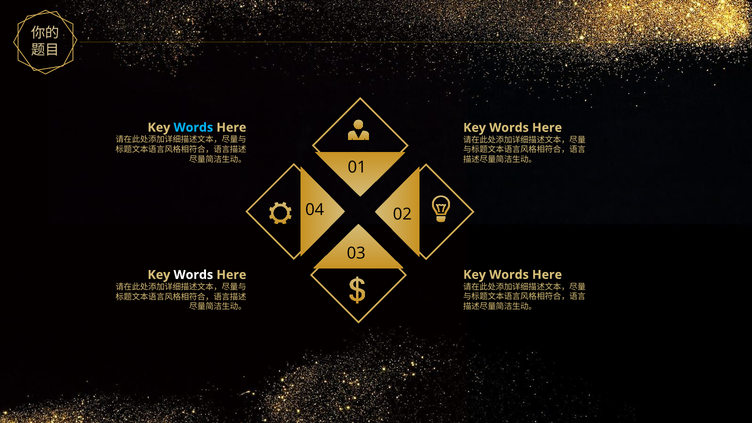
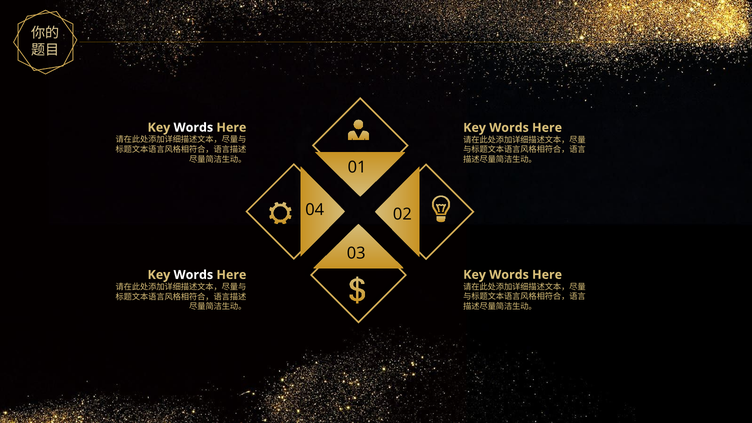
Words at (193, 128) colour: light blue -> white
